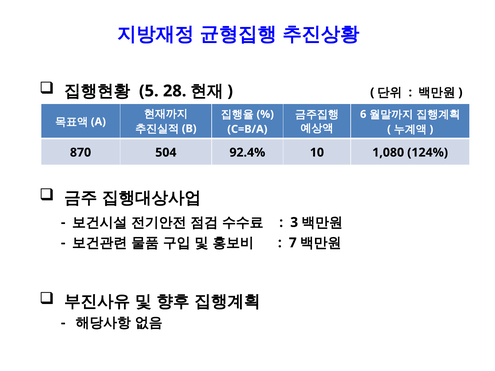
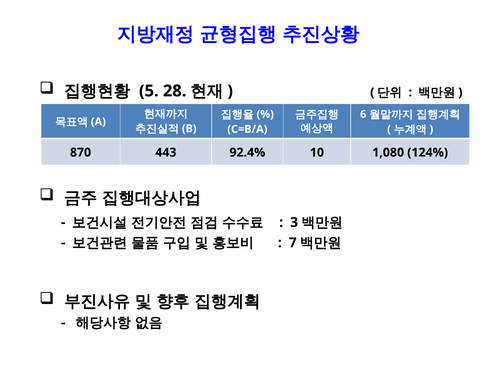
504: 504 -> 443
